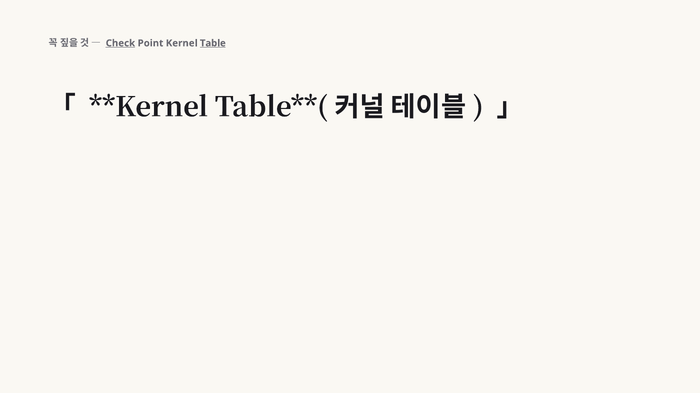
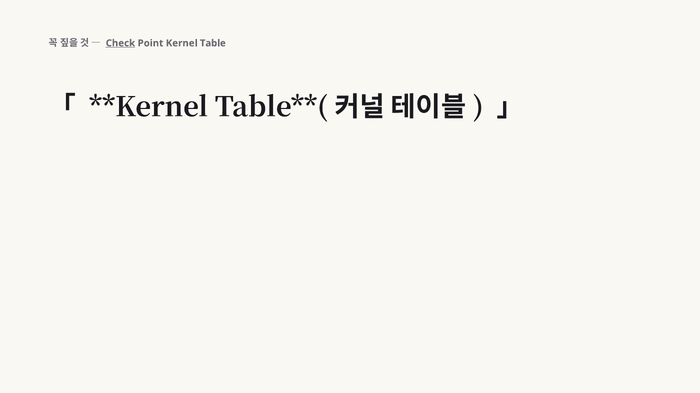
Table underline: present -> none
